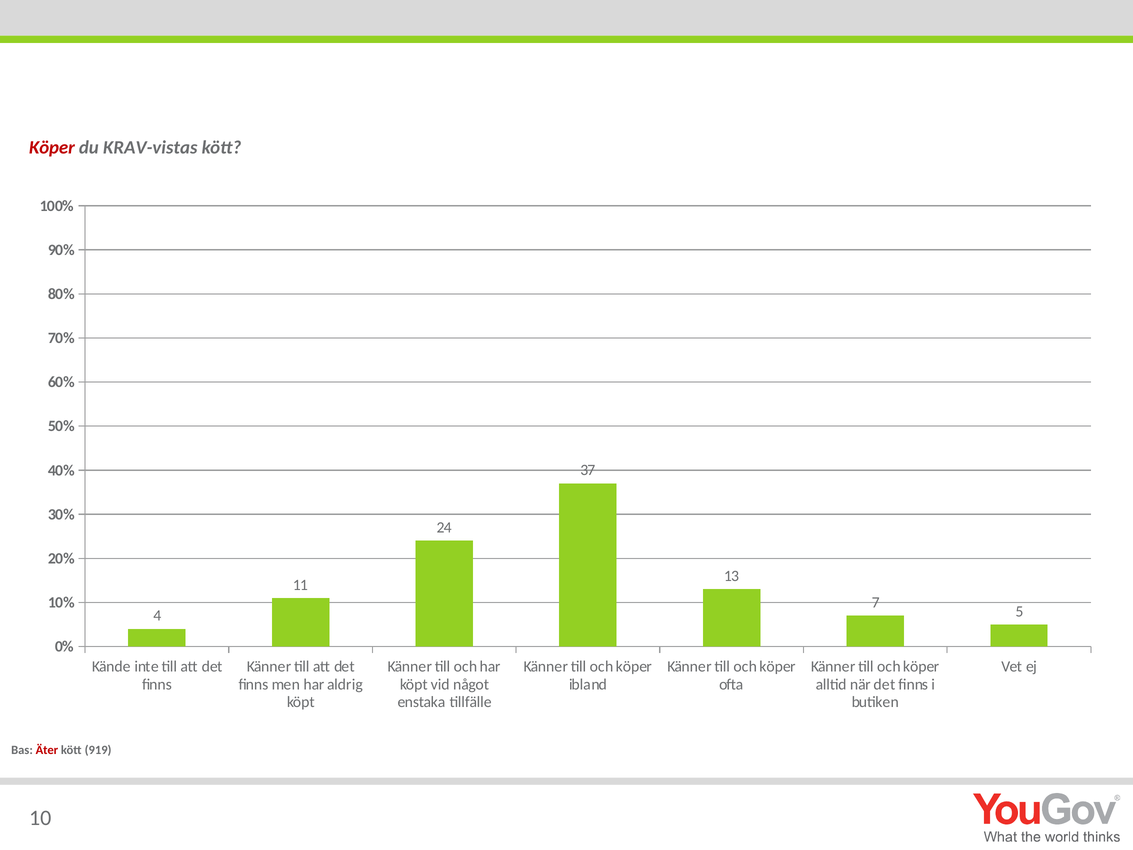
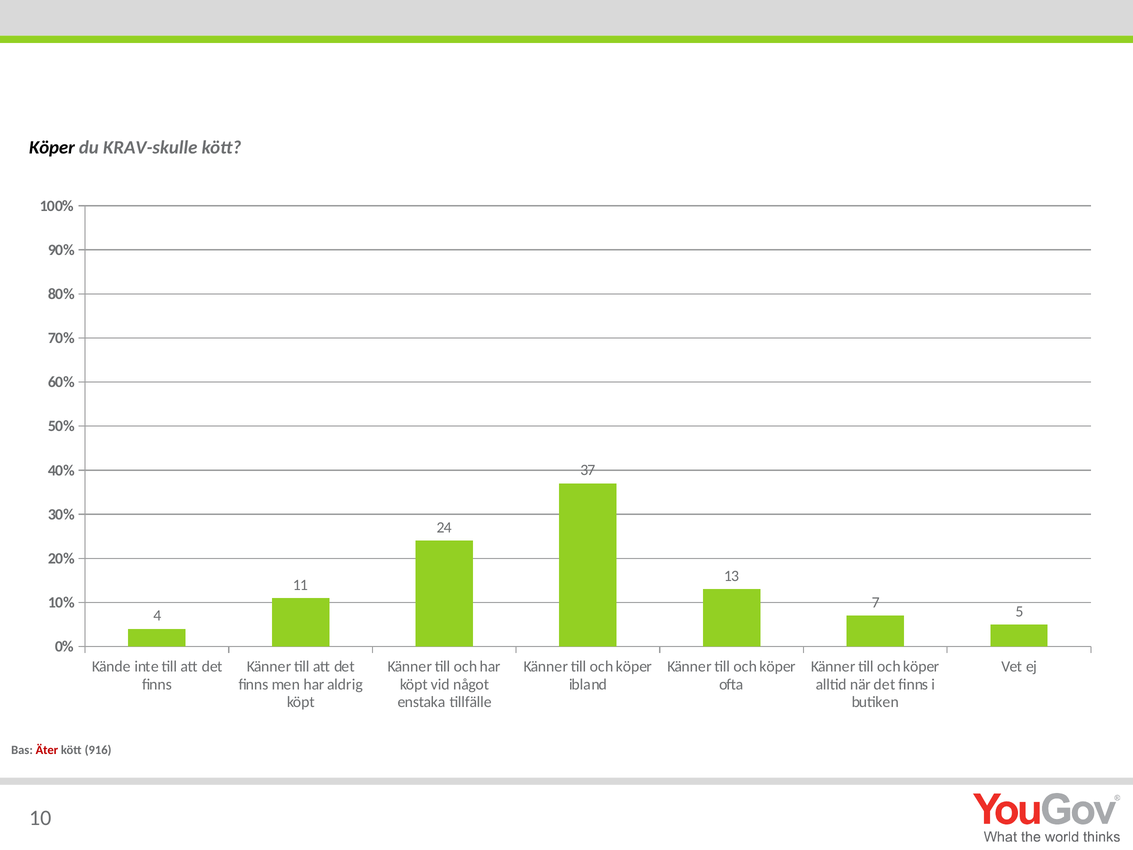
Köper at (52, 148) colour: red -> black
KRAV-vistas: KRAV-vistas -> KRAV-skulle
919: 919 -> 916
